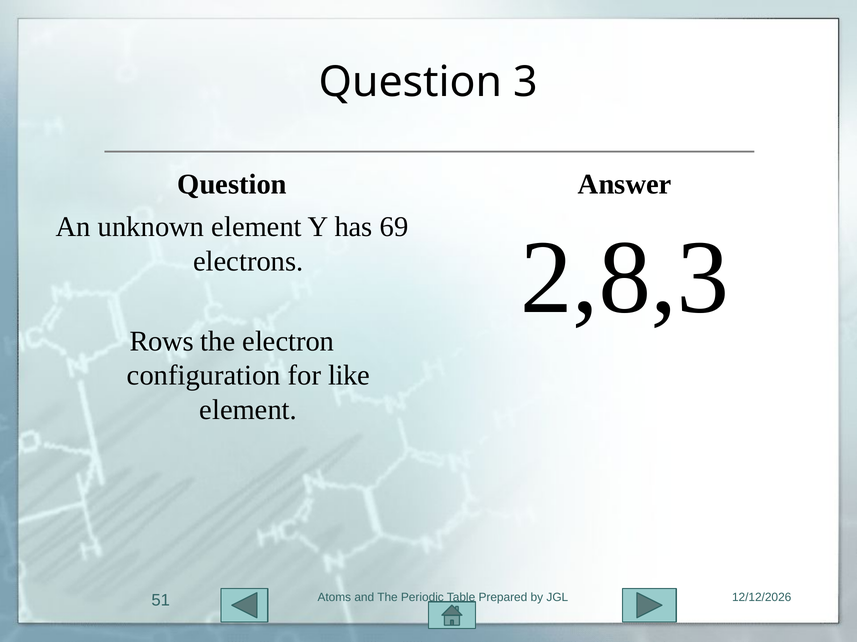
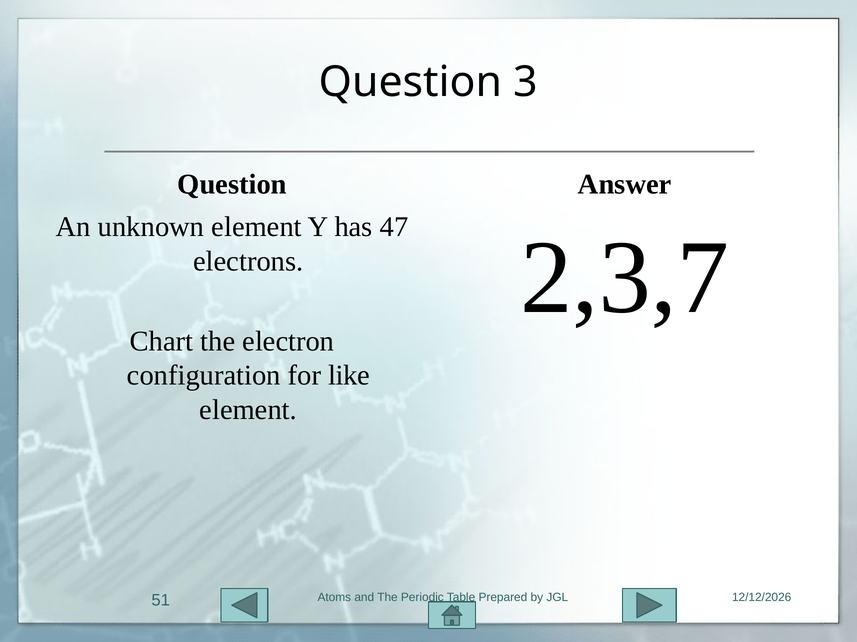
69: 69 -> 47
2,8,3: 2,8,3 -> 2,3,7
Rows: Rows -> Chart
